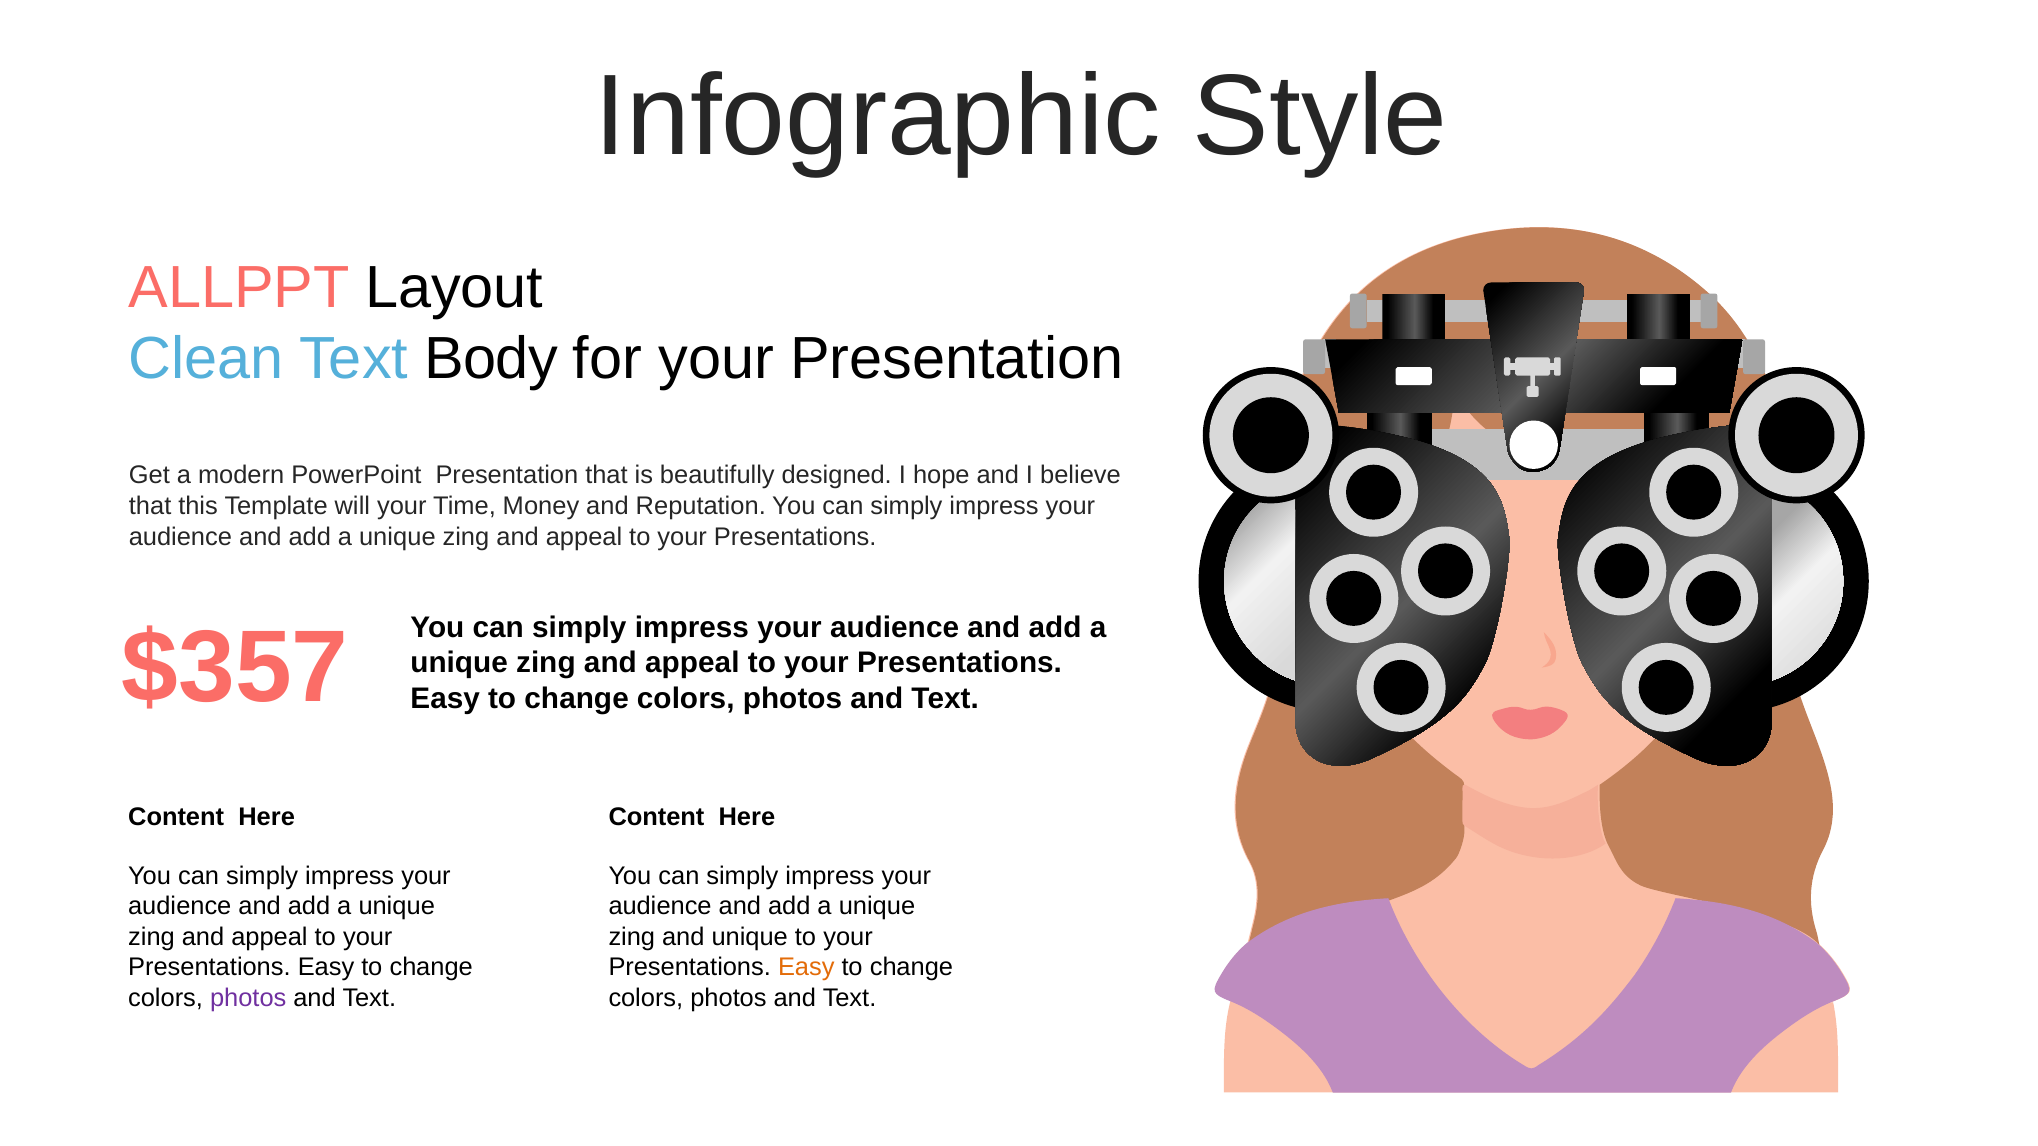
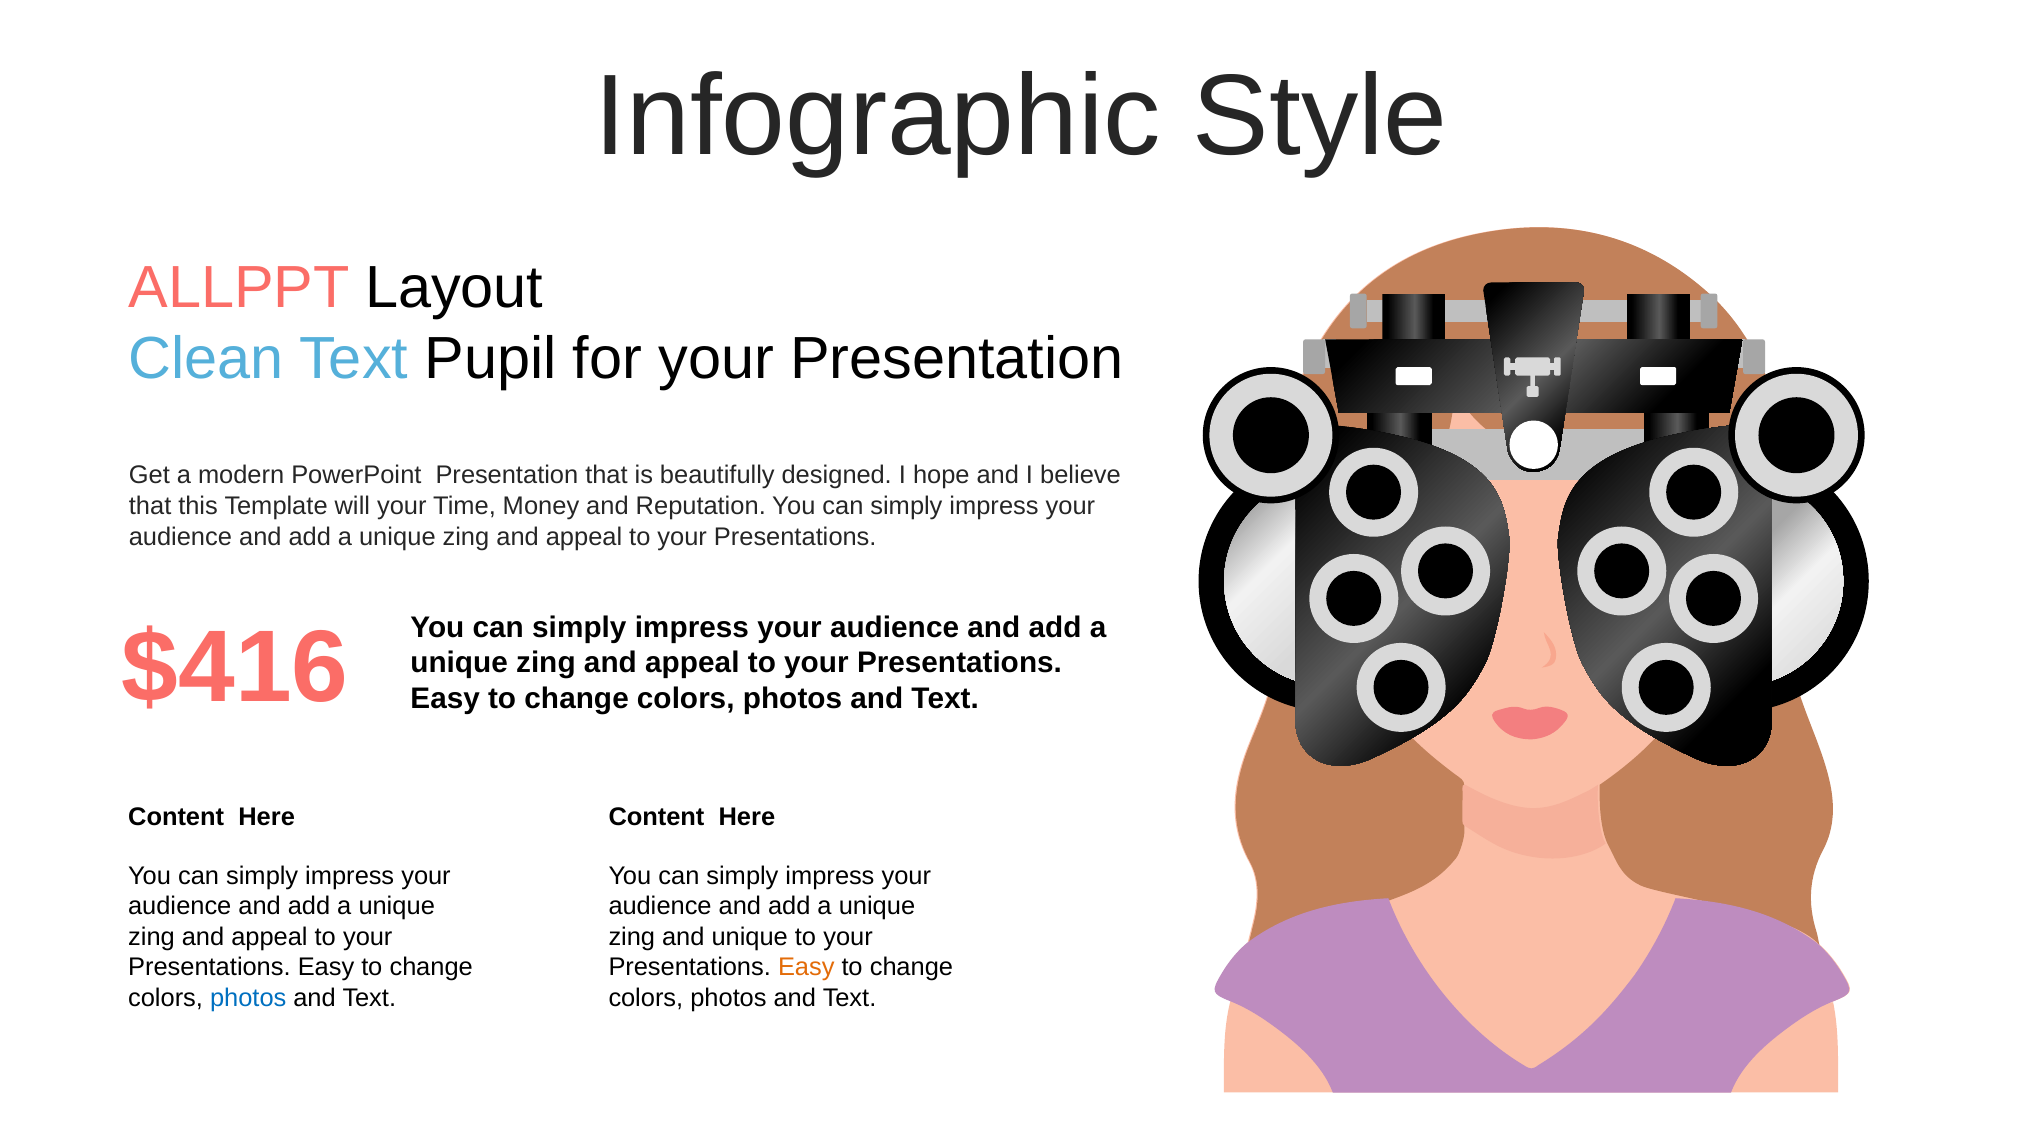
Body: Body -> Pupil
$357: $357 -> $416
photos at (248, 998) colour: purple -> blue
